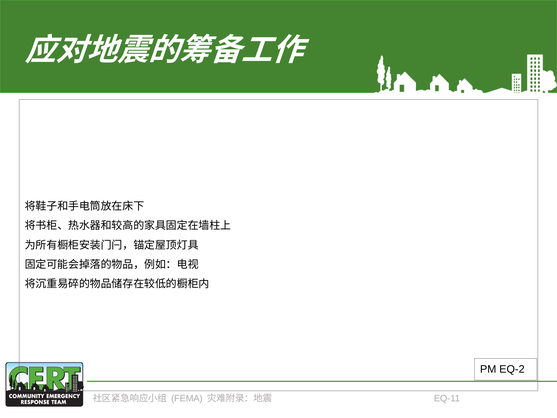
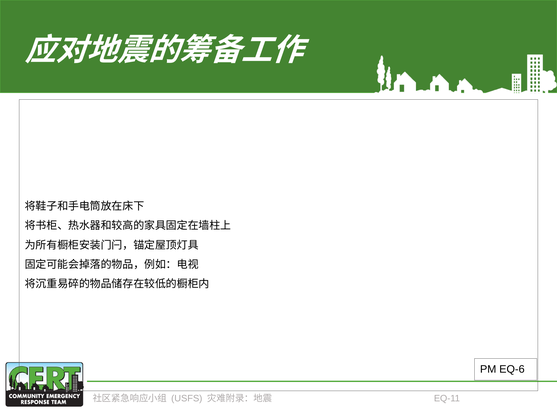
EQ-2: EQ-2 -> EQ-6
FEMA: FEMA -> USFS
